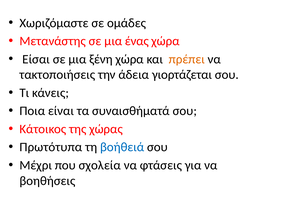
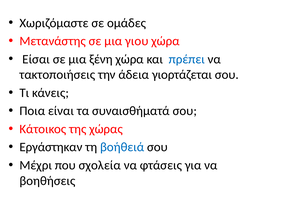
ένας: ένας -> γιου
πρέπει colour: orange -> blue
Πρωτότυπα: Πρωτότυπα -> Εργάστηκαν
